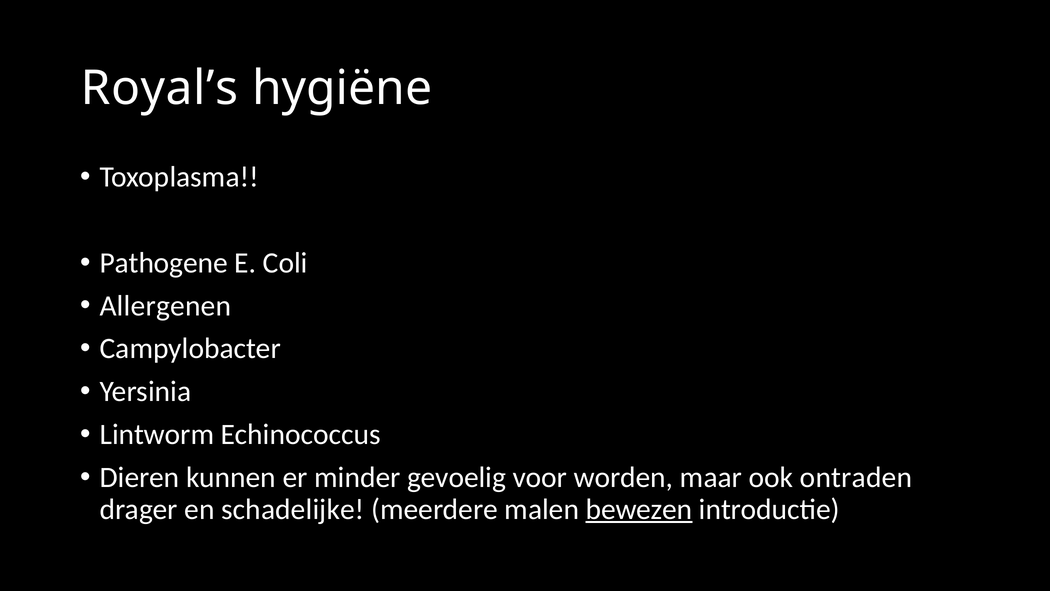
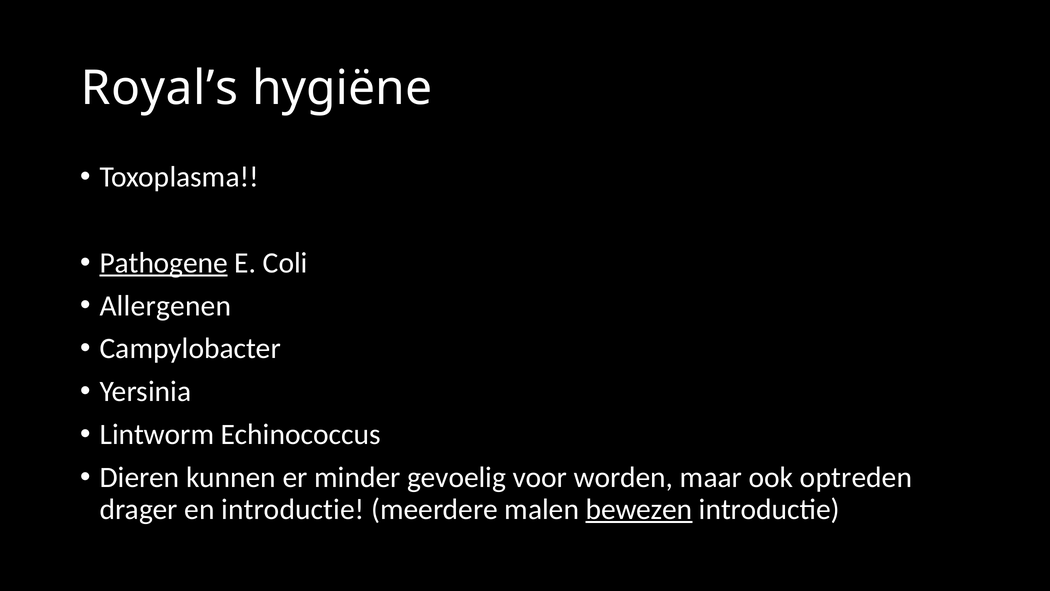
Pathogene underline: none -> present
ontraden: ontraden -> optreden
en schadelijke: schadelijke -> introductie
